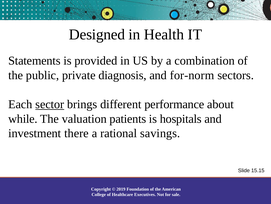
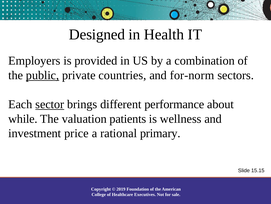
Statements: Statements -> Employers
public underline: none -> present
diagnosis: diagnosis -> countries
hospitals: hospitals -> wellness
there: there -> price
savings: savings -> primary
